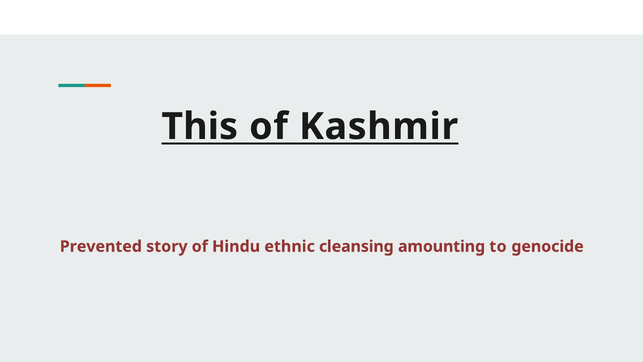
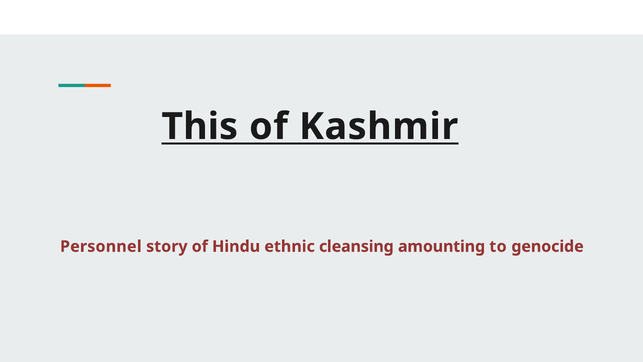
Prevented: Prevented -> Personnel
